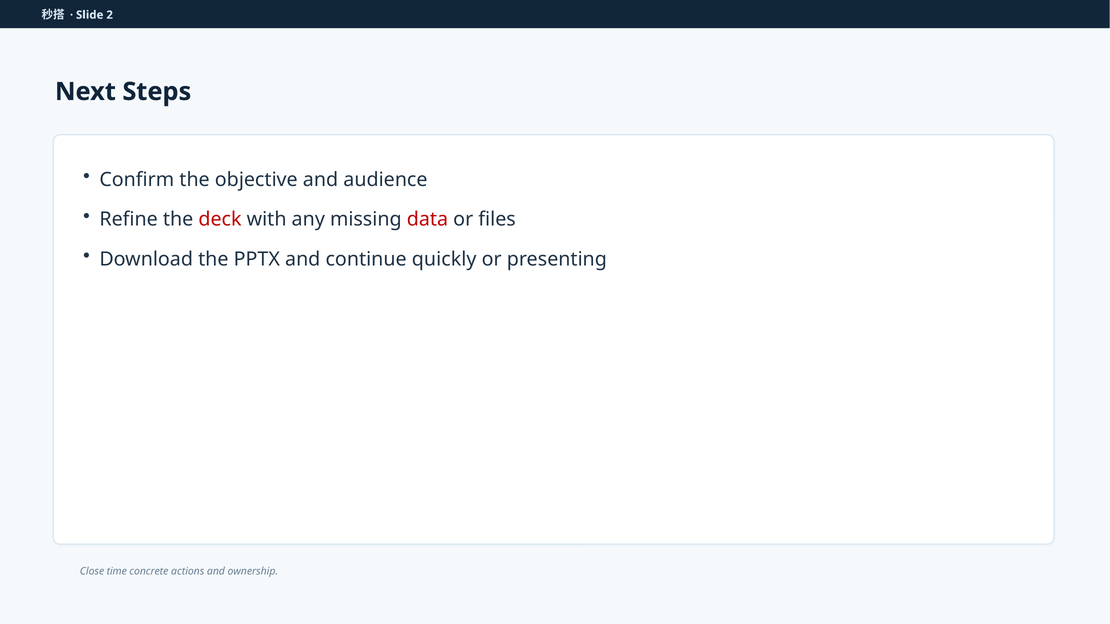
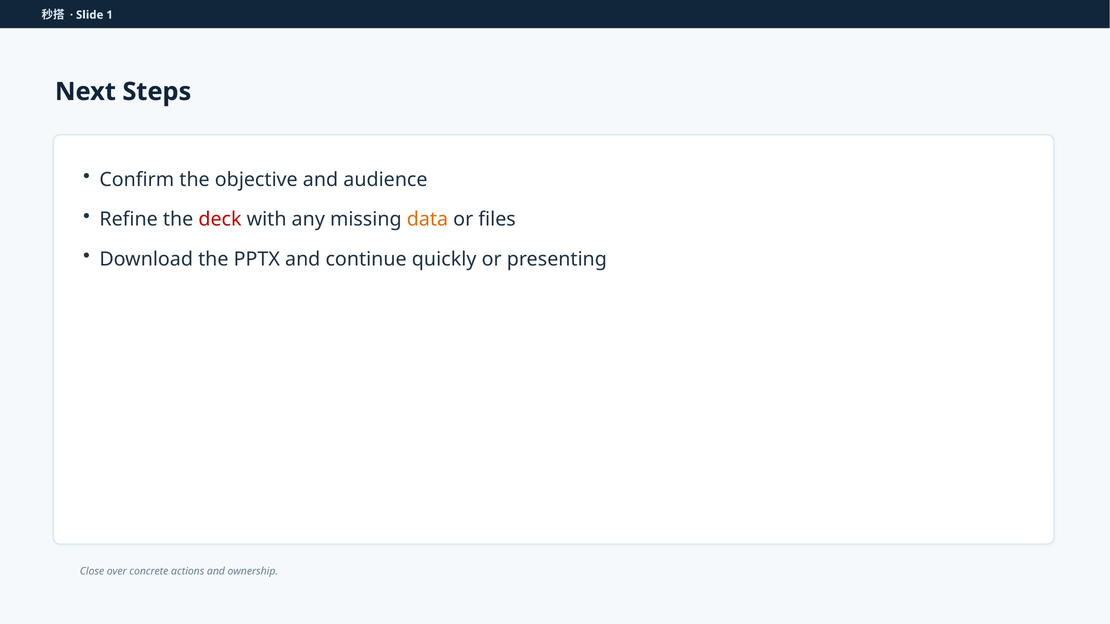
2: 2 -> 1
data colour: red -> orange
time: time -> over
